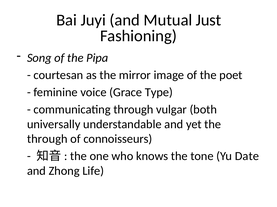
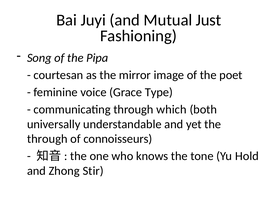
vulgar: vulgar -> which
Date: Date -> Hold
Life: Life -> Stir
